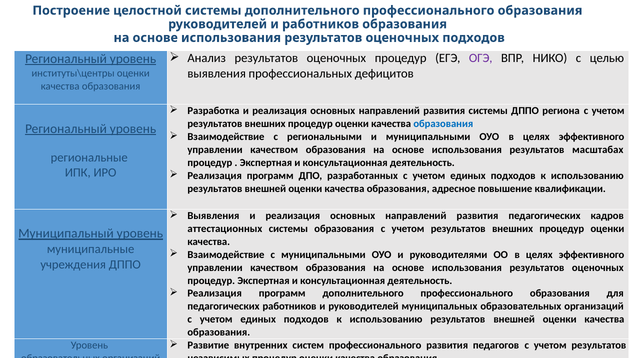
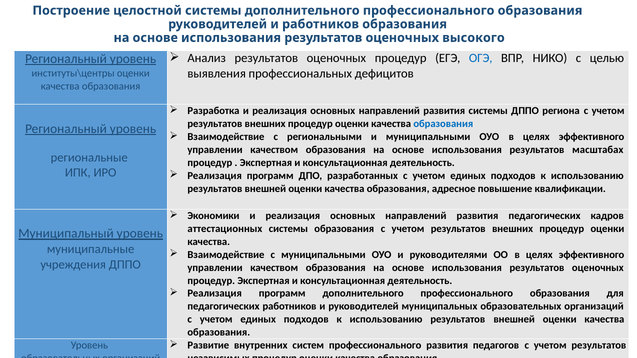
оценочных подходов: подходов -> высокого
ОГЭ colour: purple -> blue
Выявления at (213, 216): Выявления -> Экономики
